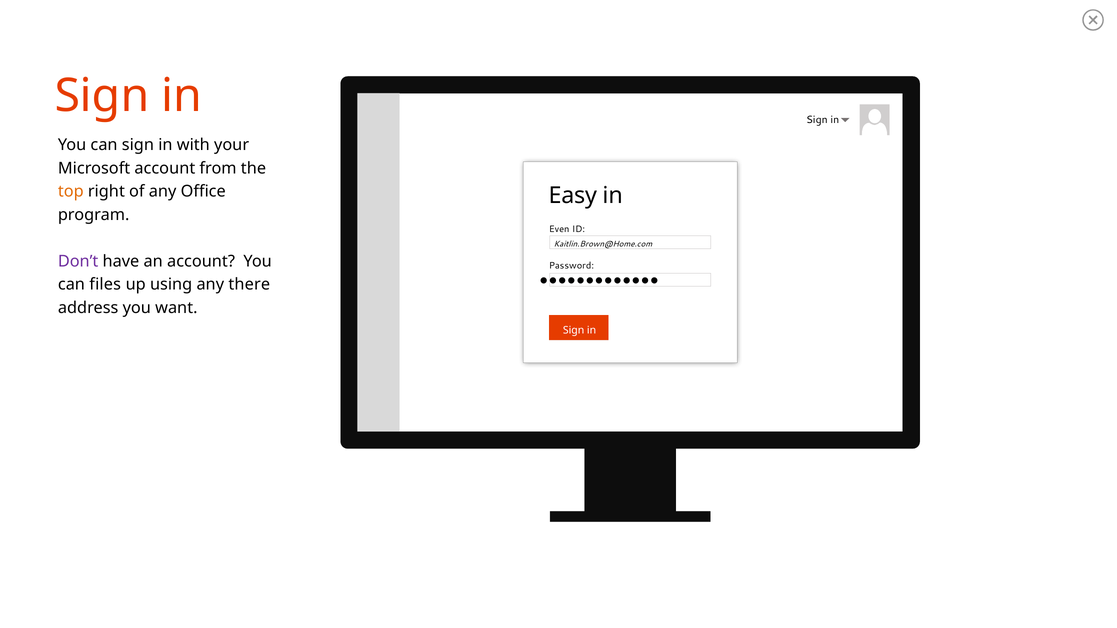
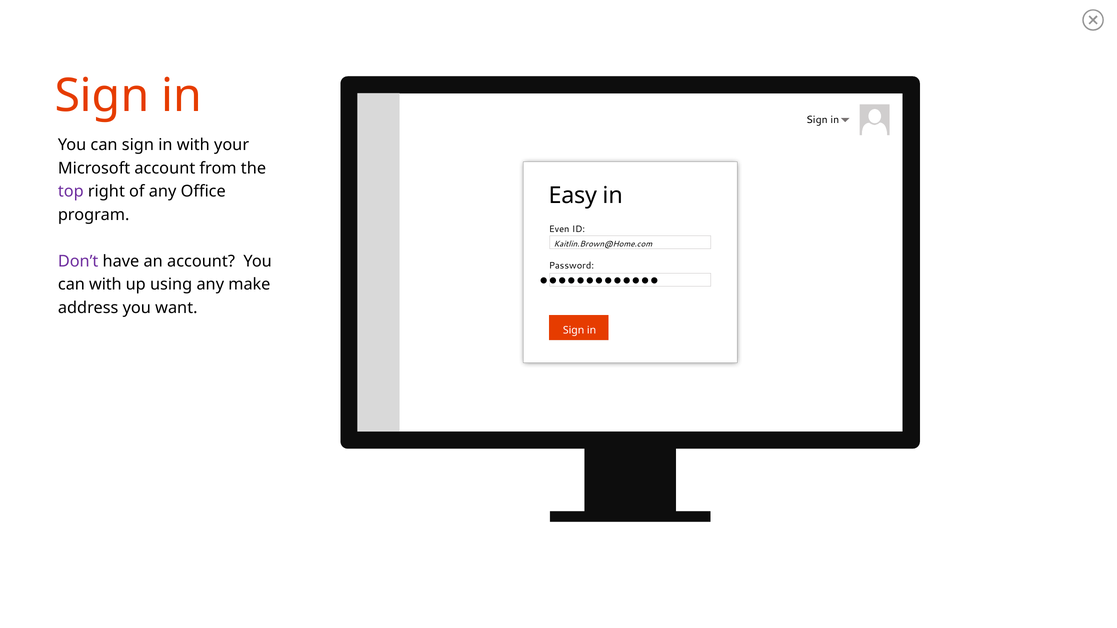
top colour: orange -> purple
can files: files -> with
there: there -> make
